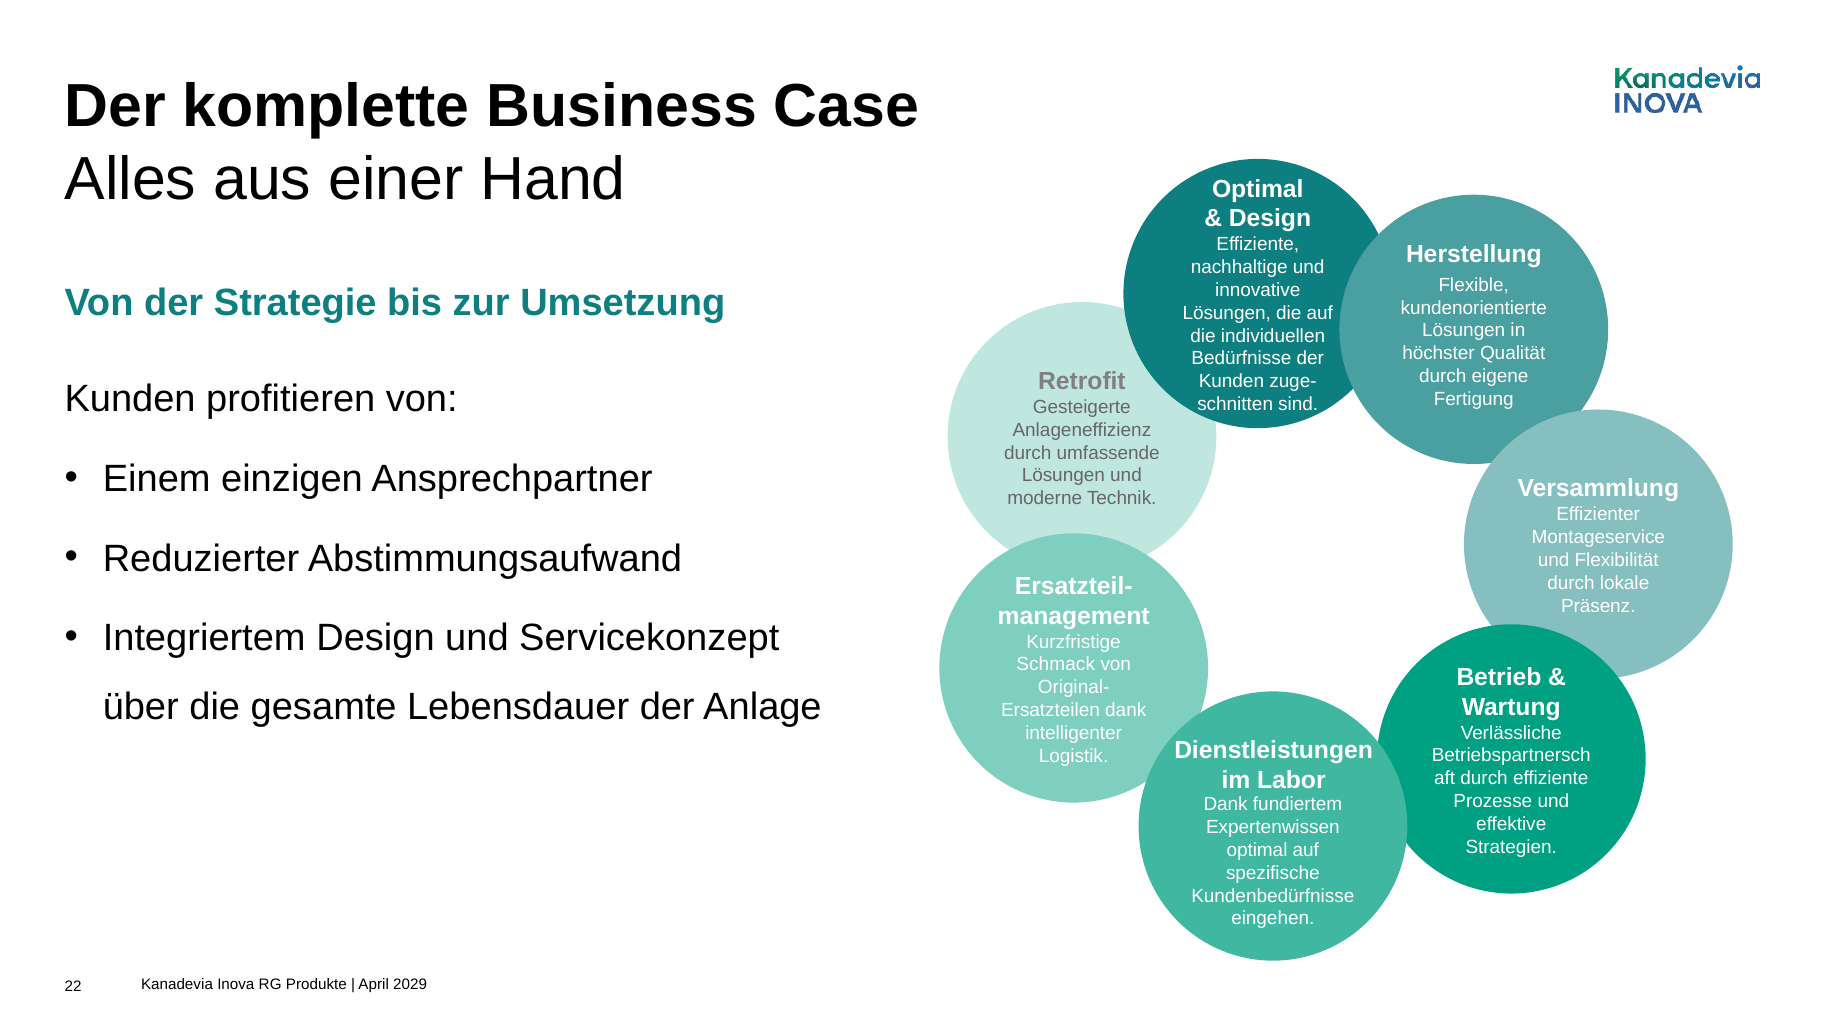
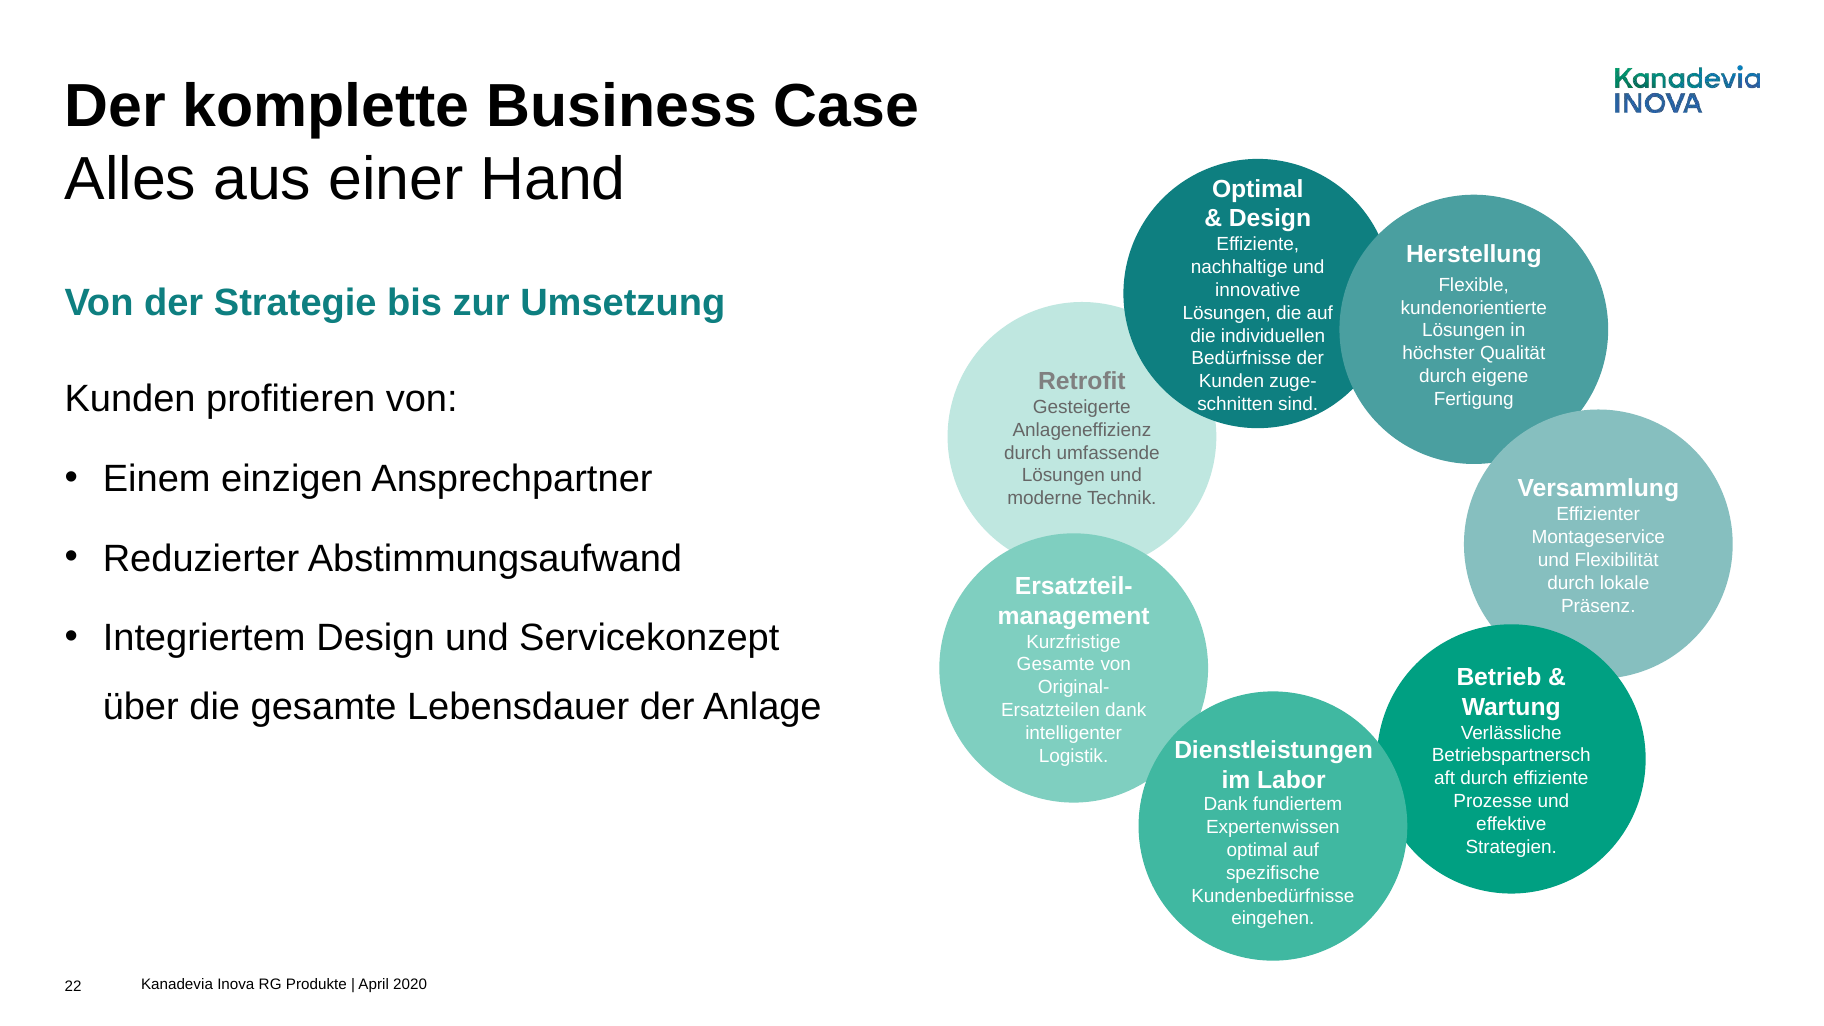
Schmack at (1056, 665): Schmack -> Gesamte
2029: 2029 -> 2020
